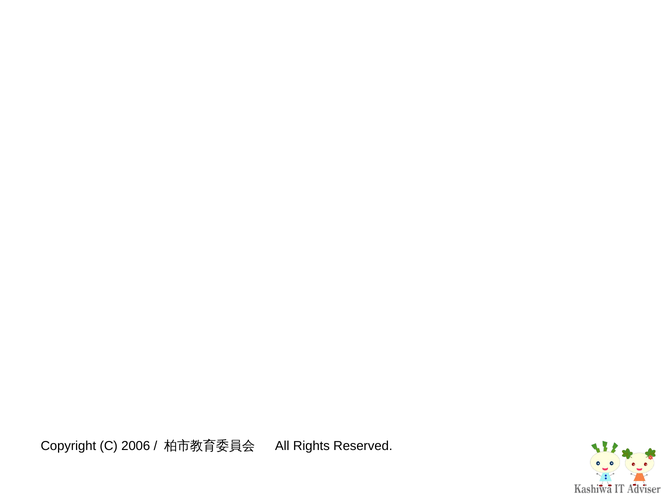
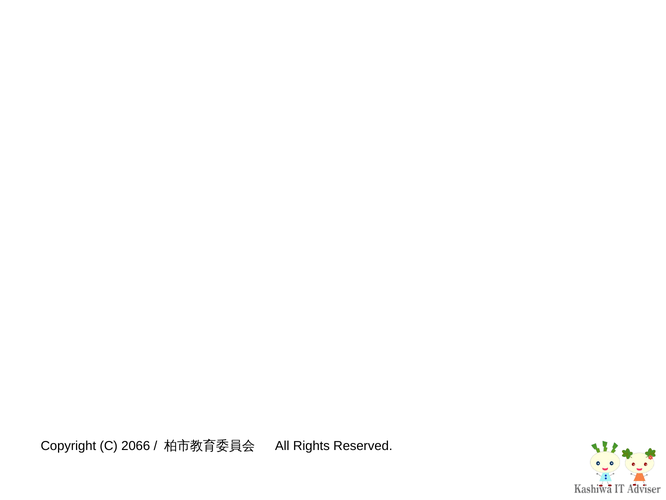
2006: 2006 -> 2066
